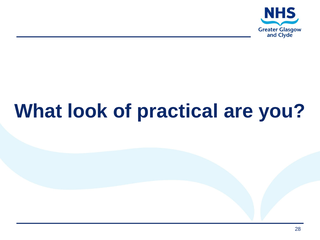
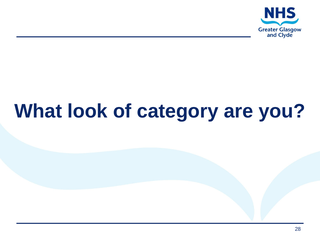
practical: practical -> category
